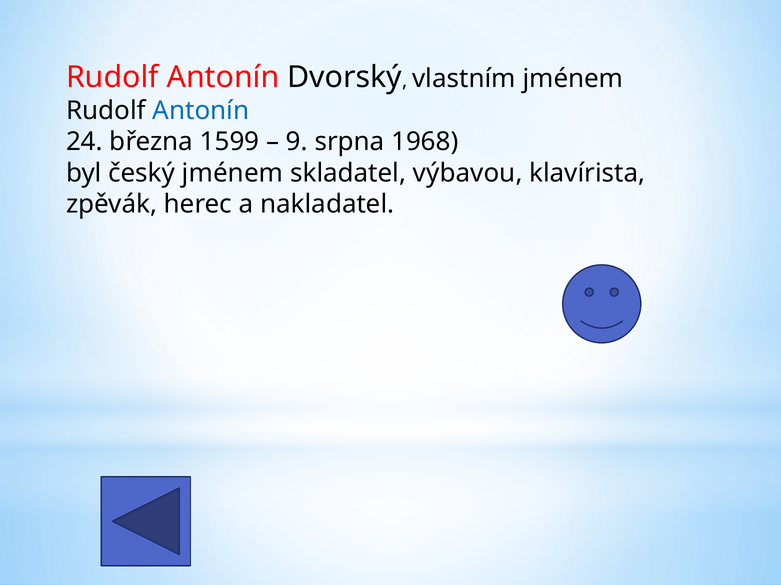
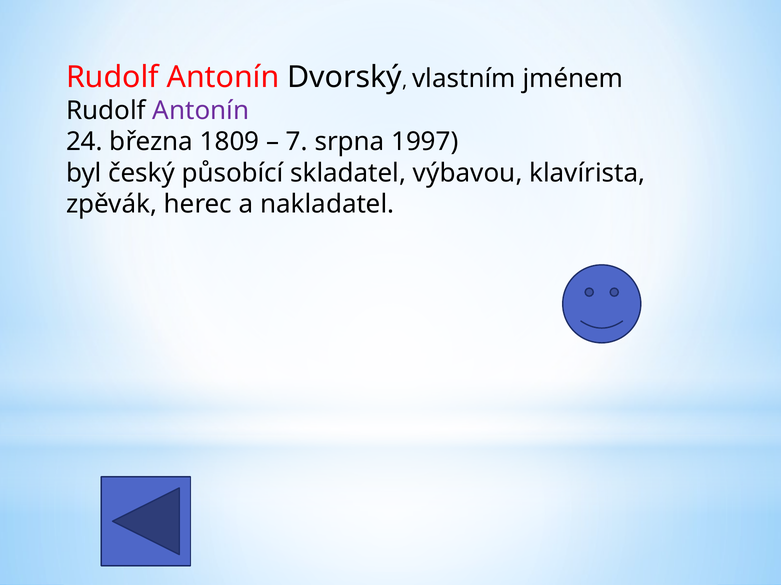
Antonín at (201, 111) colour: blue -> purple
1599: 1599 -> 1809
9: 9 -> 7
1968: 1968 -> 1997
český jménem: jménem -> působící
